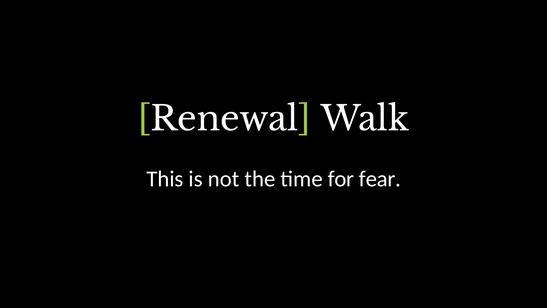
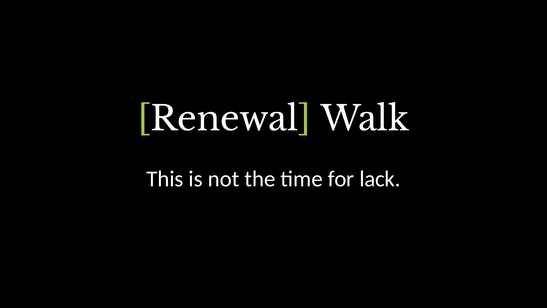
fear: fear -> lack
